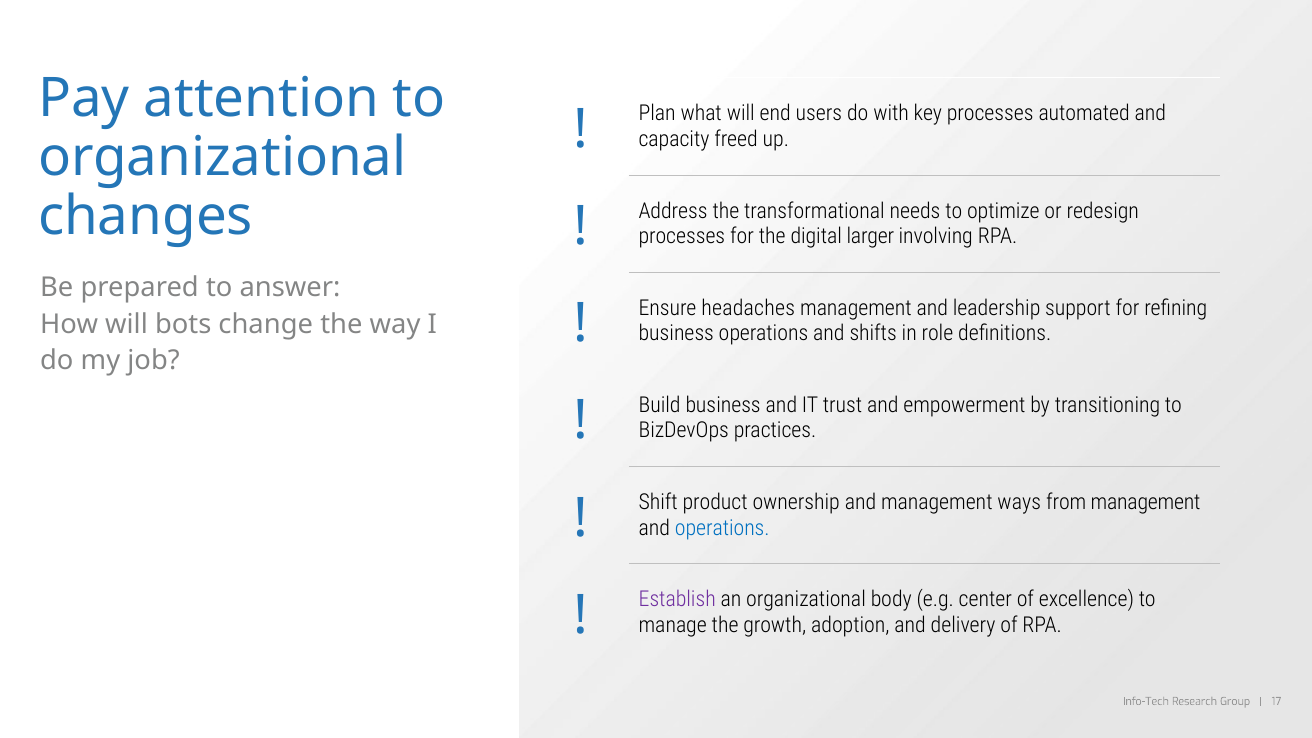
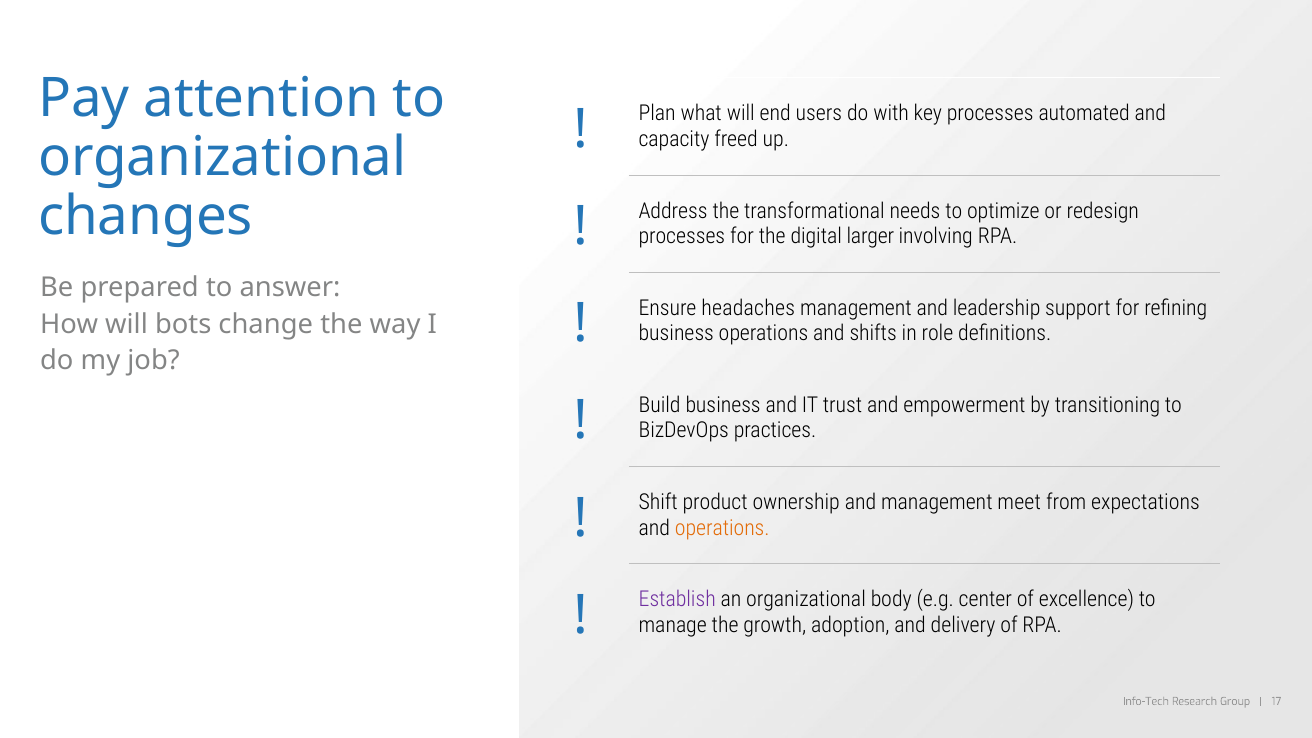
ways: ways -> meet
from management: management -> expectations
operations at (722, 528) colour: blue -> orange
